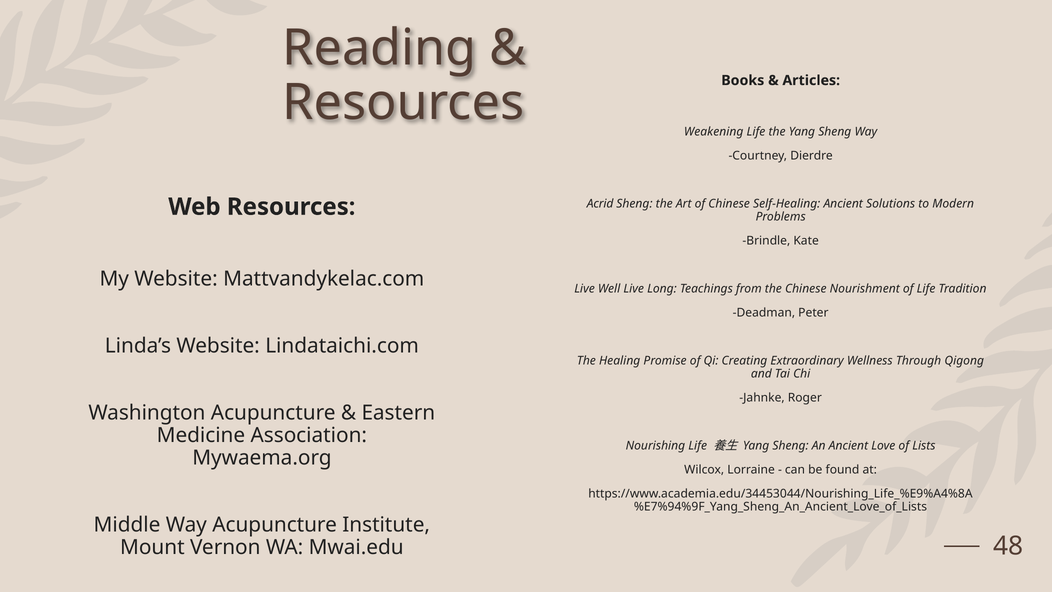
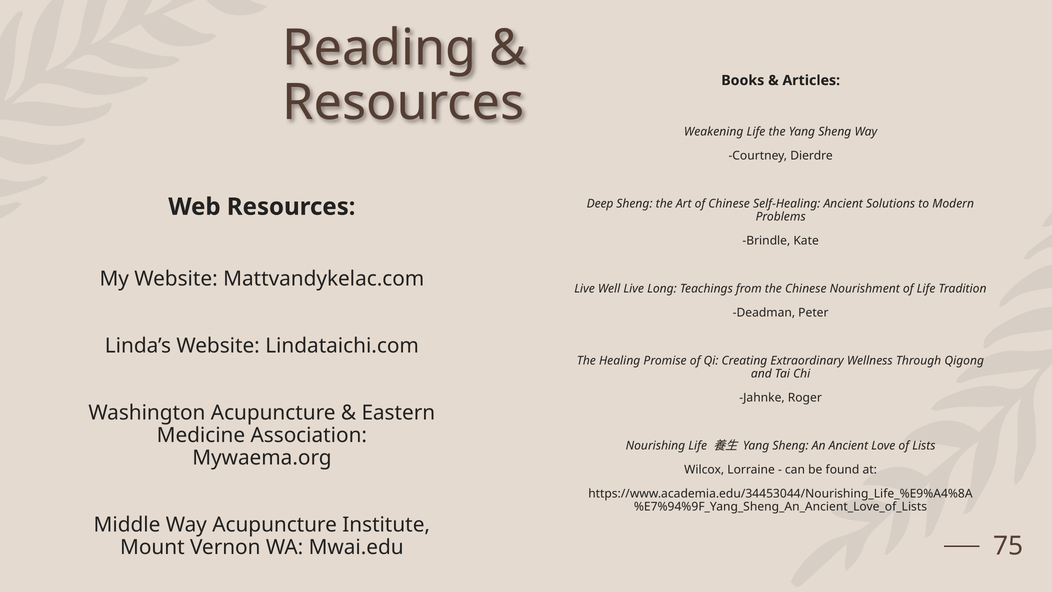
Acrid: Acrid -> Deep
48: 48 -> 75
